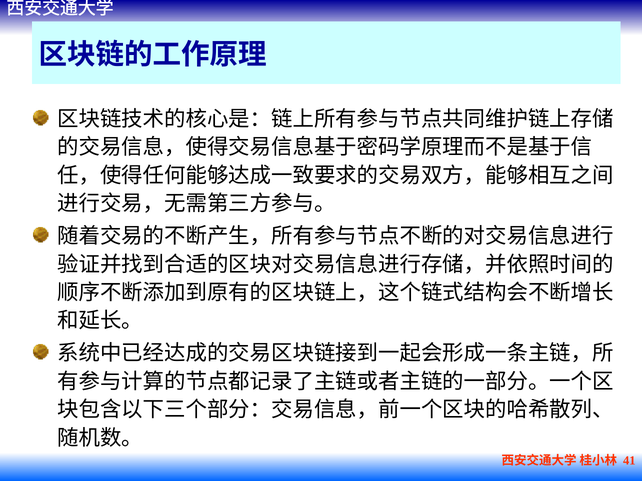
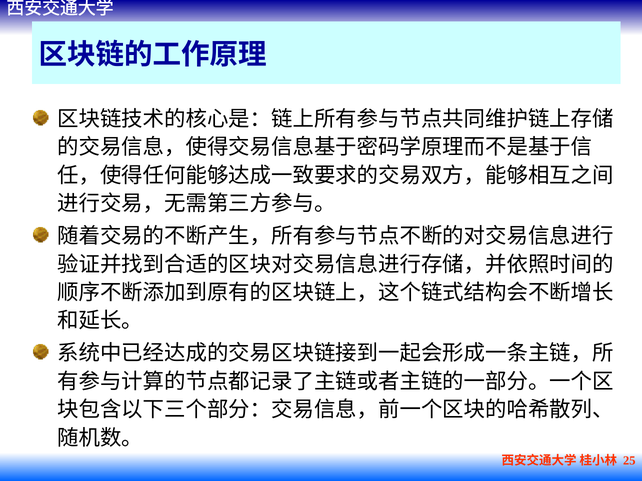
41: 41 -> 25
